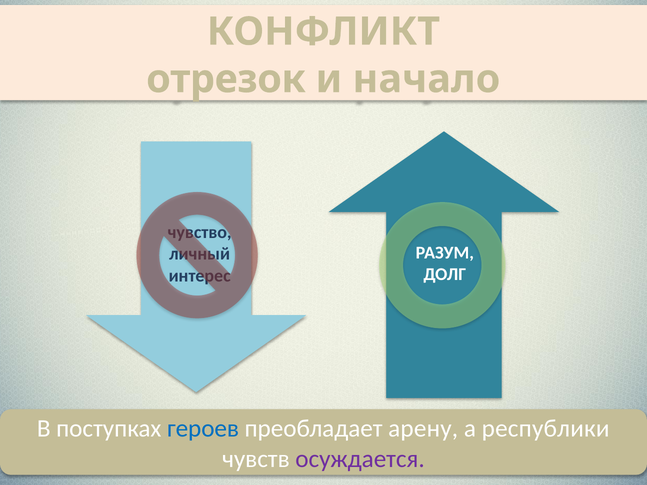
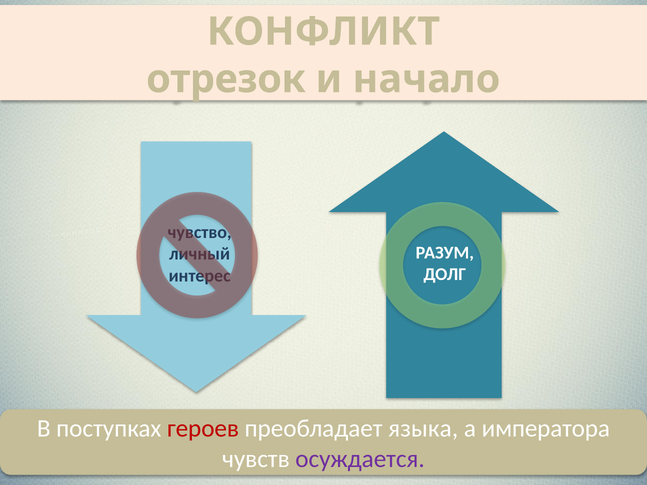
героев colour: blue -> red
арену: арену -> языка
республики: республики -> императора
